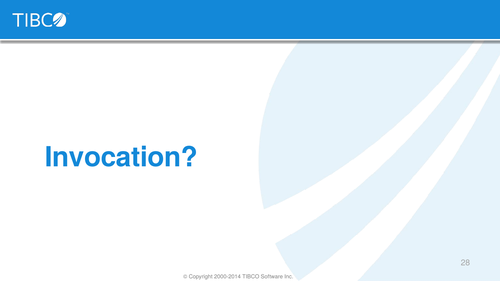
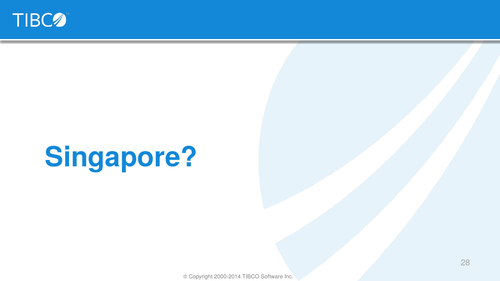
Invocation: Invocation -> Singapore
